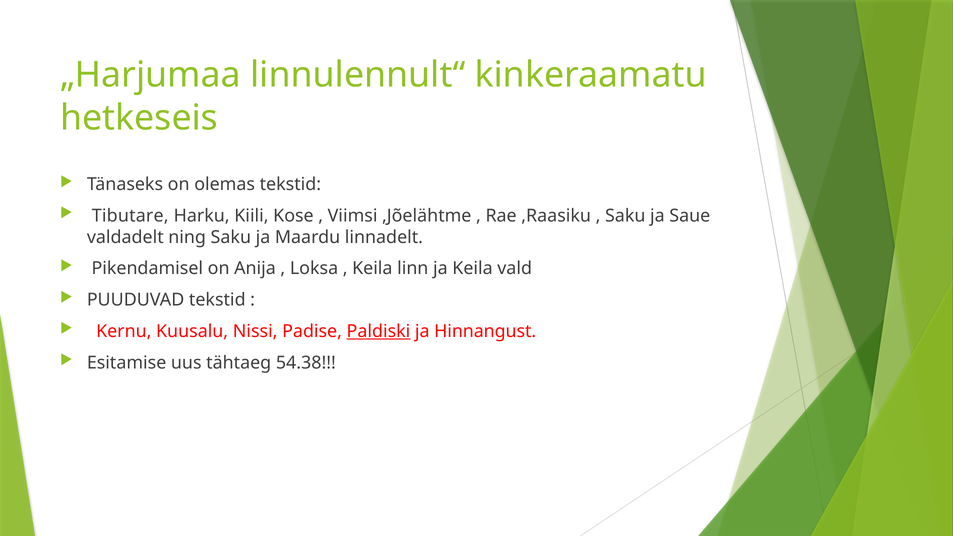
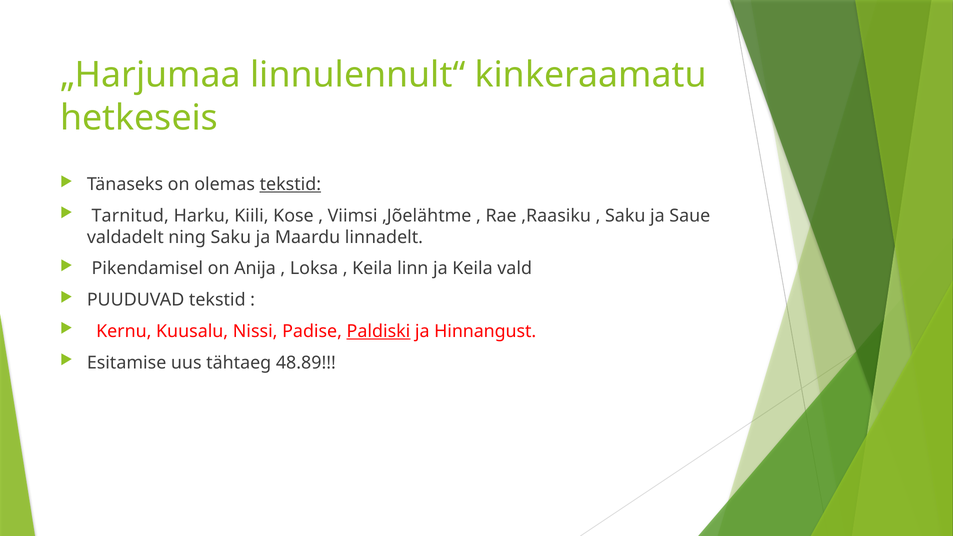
tekstid at (290, 184) underline: none -> present
Tibutare: Tibutare -> Tarnitud
54.38: 54.38 -> 48.89
